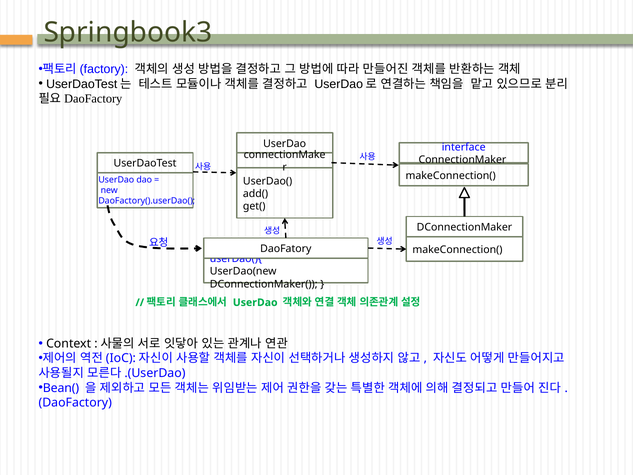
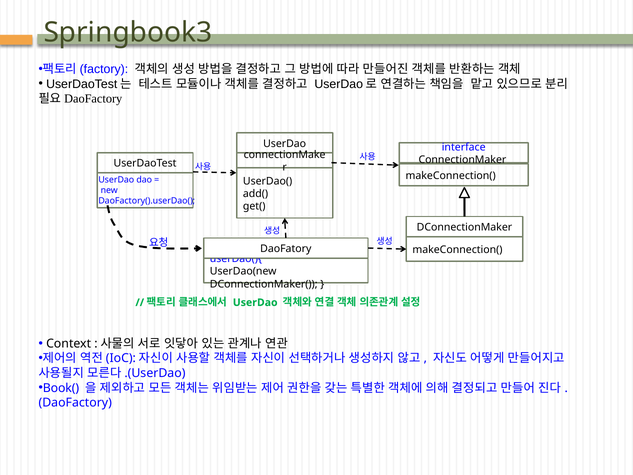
Bean(: Bean( -> Book(
